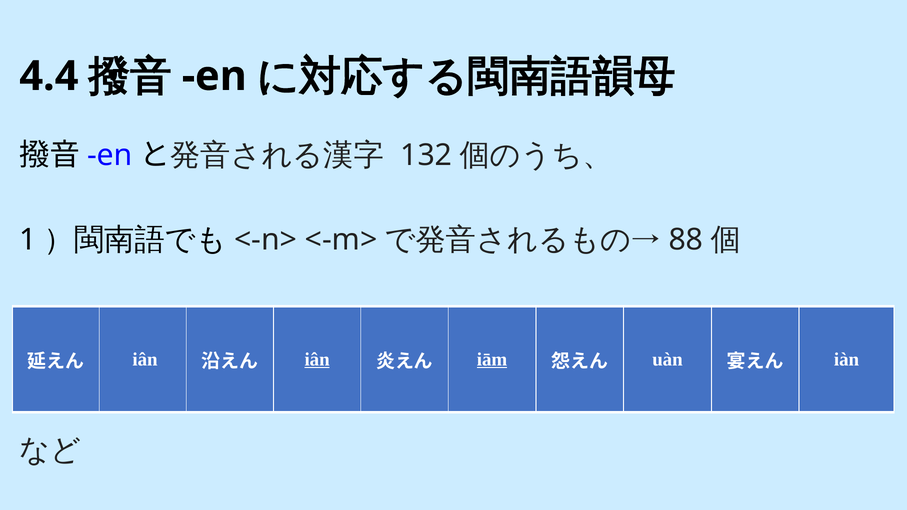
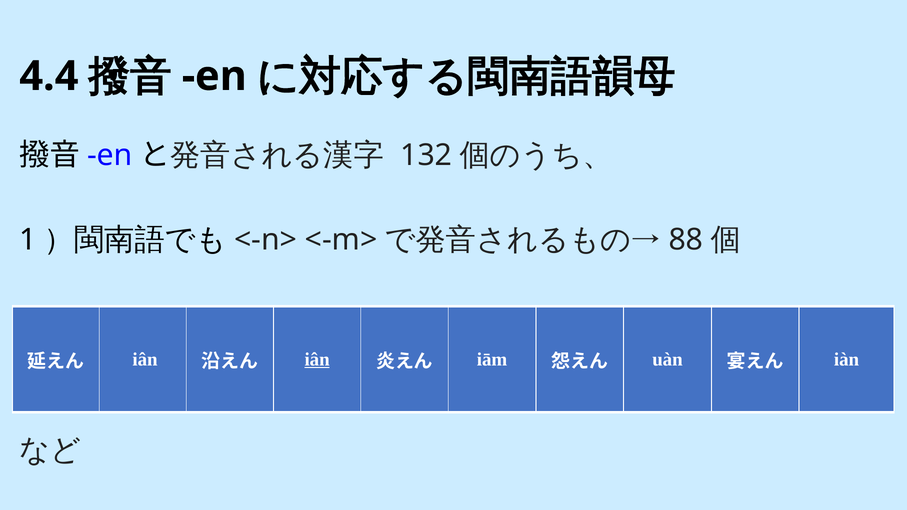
iām underline: present -> none
